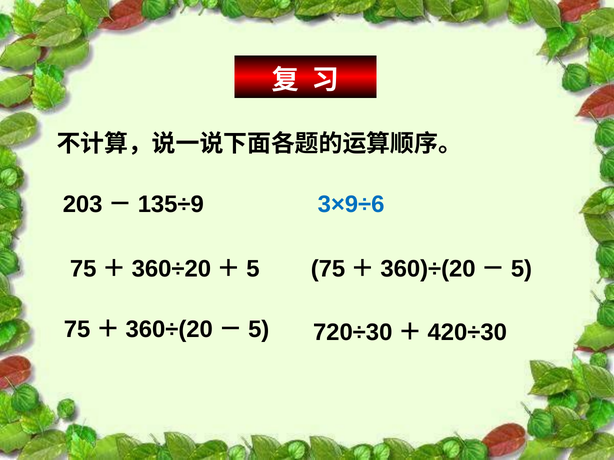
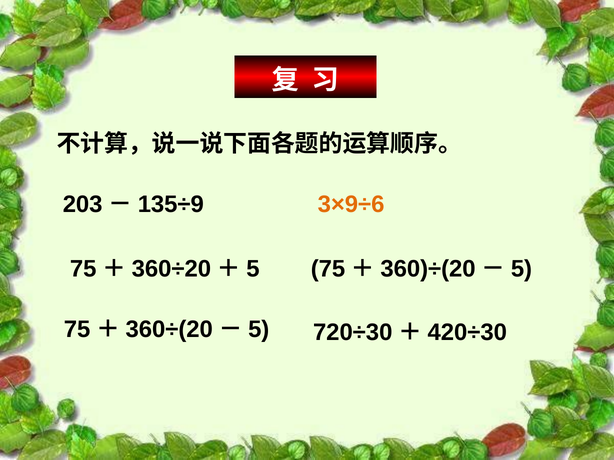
3×9÷6 colour: blue -> orange
